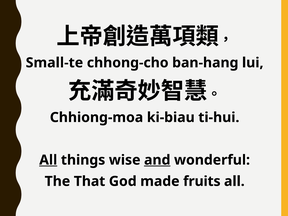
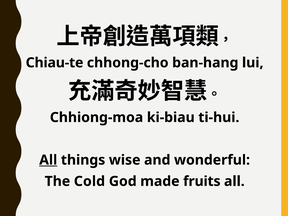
Small-te: Small-te -> Chiau-te
and underline: present -> none
That: That -> Cold
